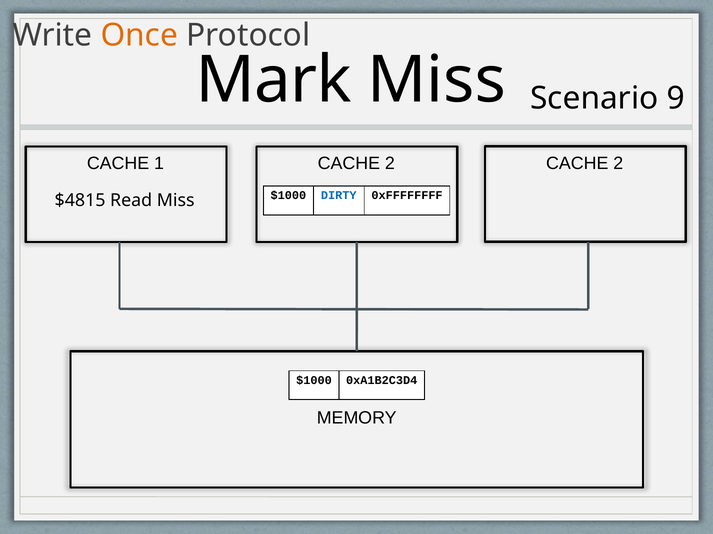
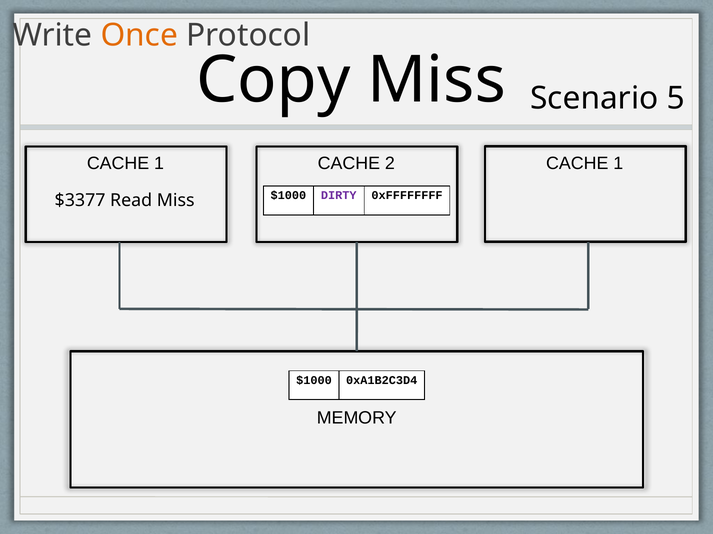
Mark: Mark -> Copy
9: 9 -> 5
2 at (618, 163): 2 -> 1
DIRTY colour: blue -> purple
$4815: $4815 -> $3377
